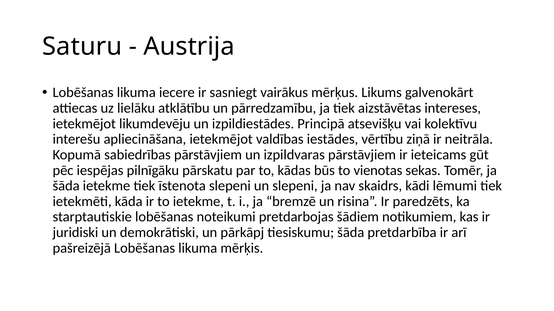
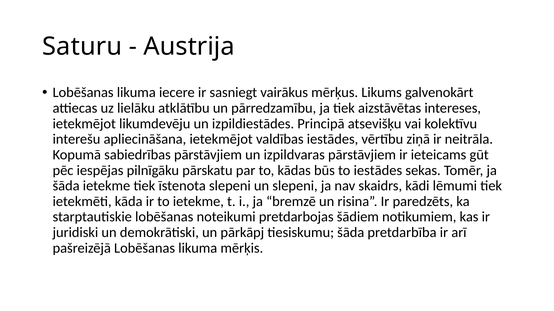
to vienotas: vienotas -> iestādes
